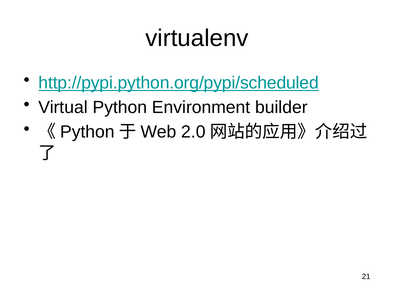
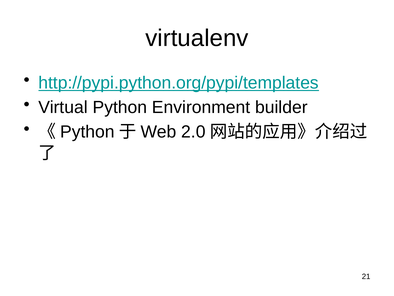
http://pypi.python.org/pypi/scheduled: http://pypi.python.org/pypi/scheduled -> http://pypi.python.org/pypi/templates
